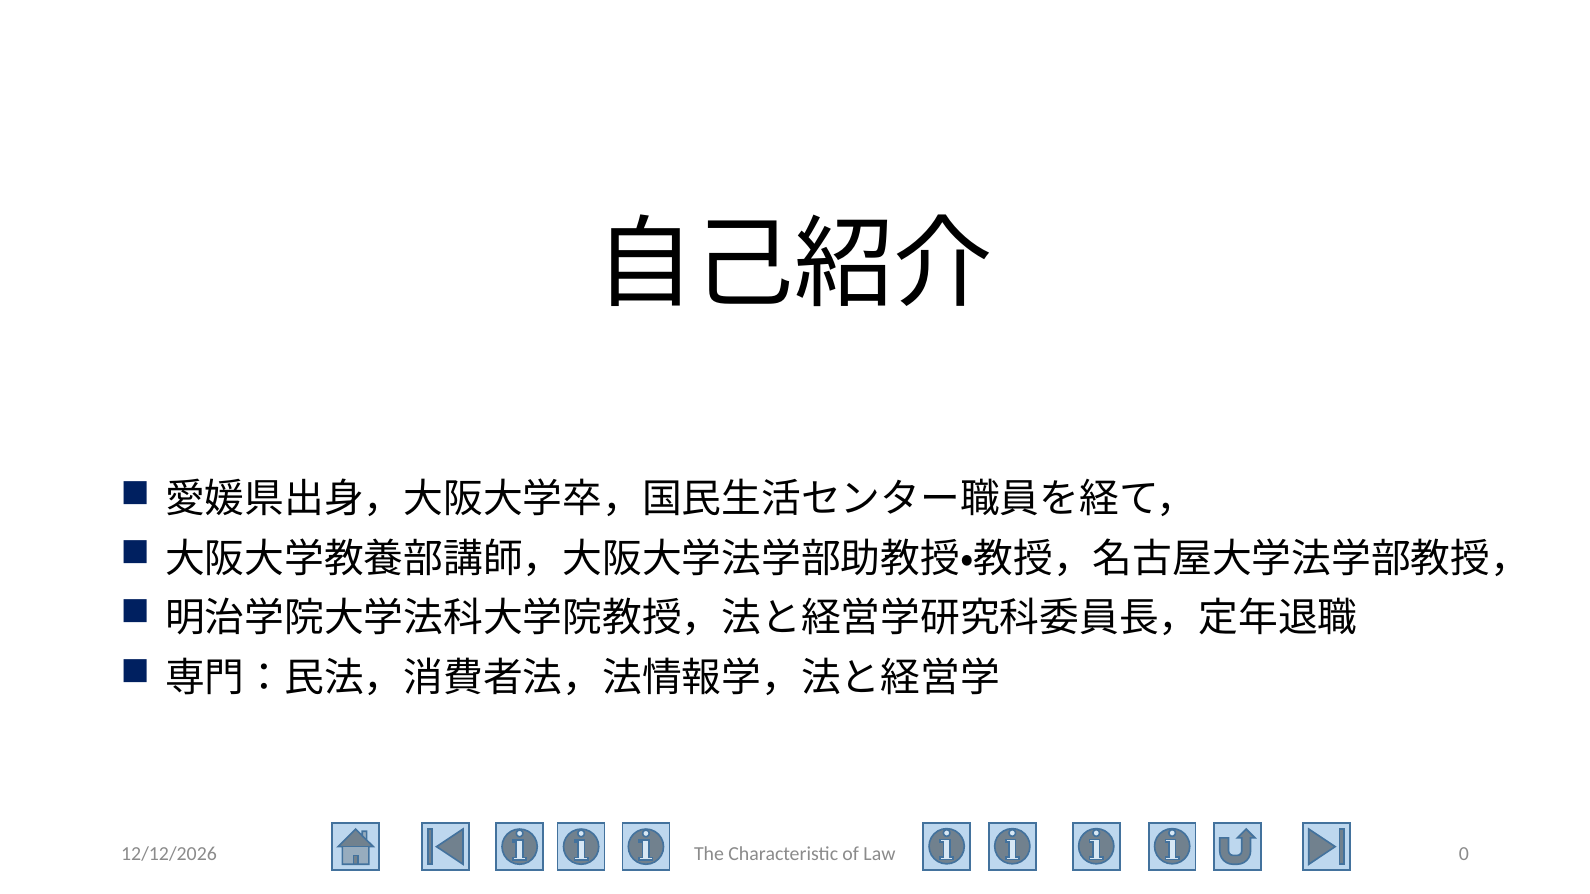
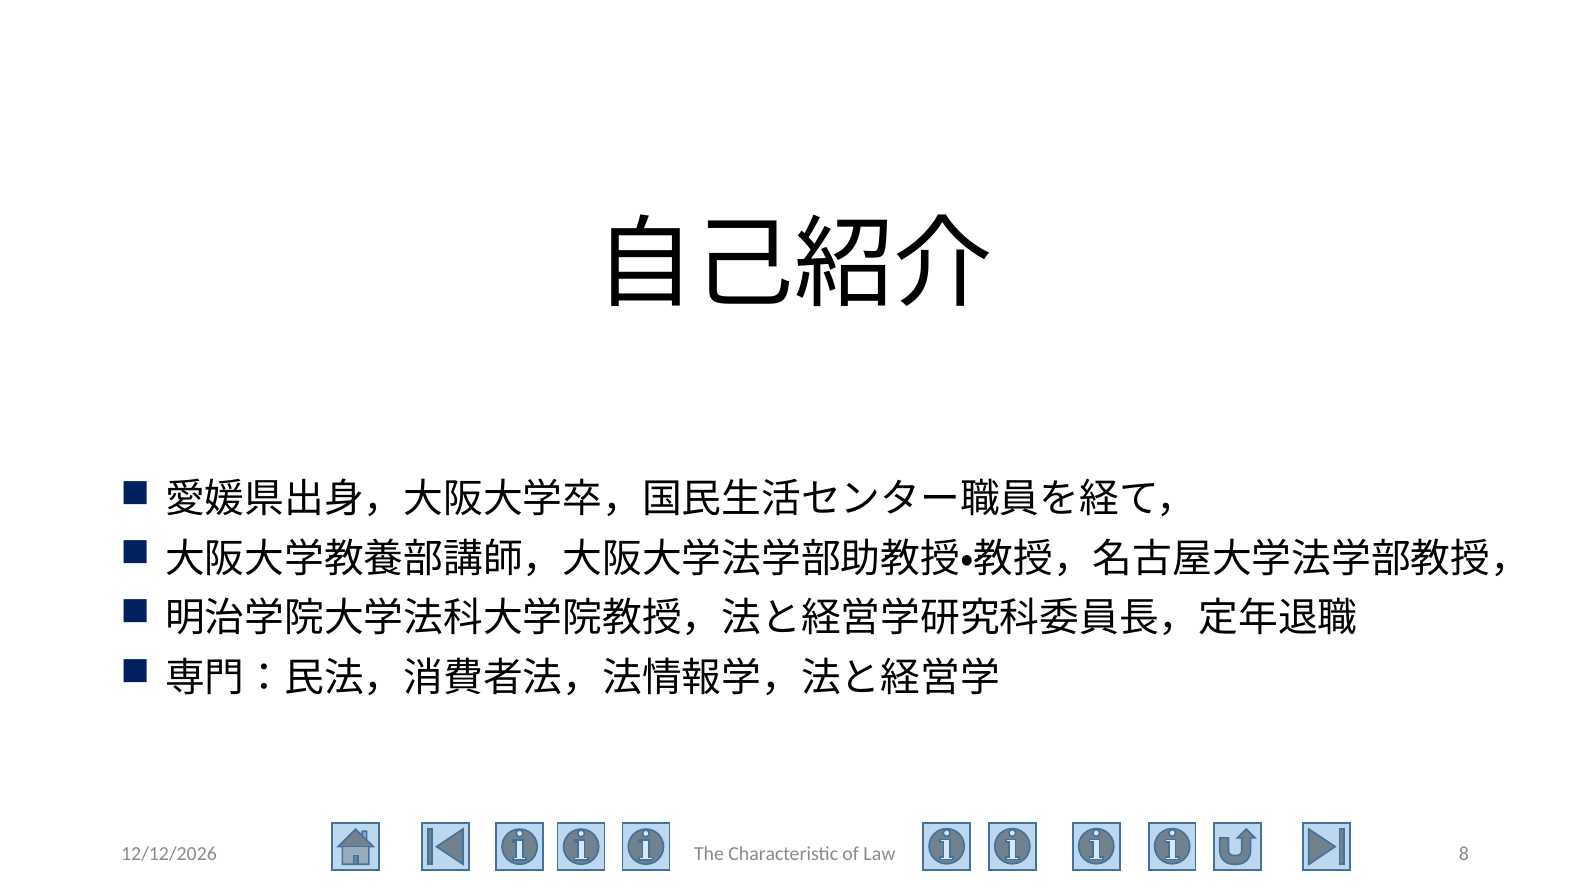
0: 0 -> 8
